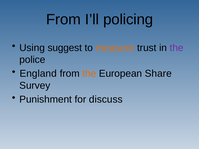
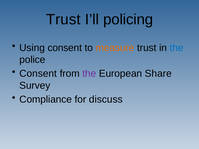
From at (63, 19): From -> Trust
Using suggest: suggest -> consent
the at (177, 48) colour: purple -> blue
England at (38, 74): England -> Consent
the at (89, 74) colour: orange -> purple
Punishment: Punishment -> Compliance
